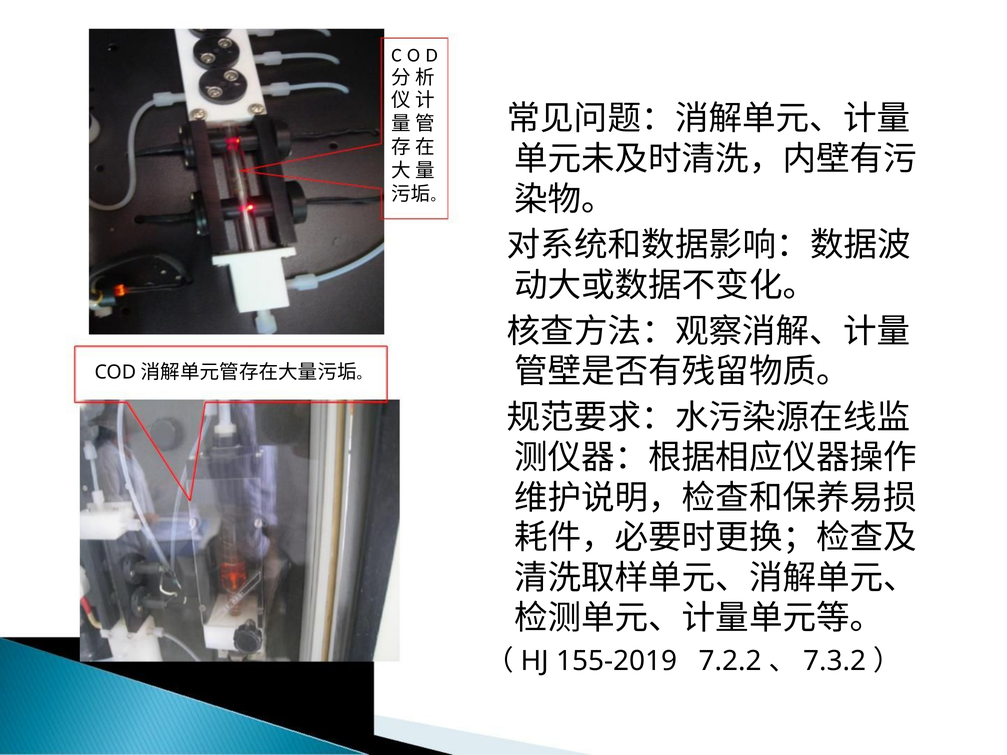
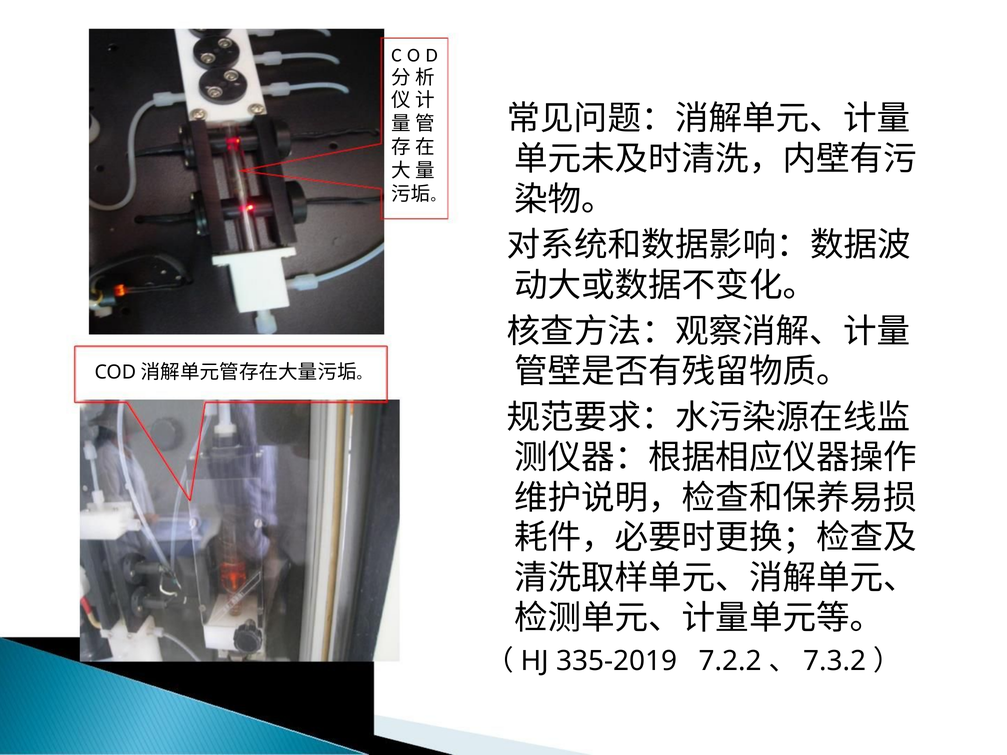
155-2019: 155-2019 -> 335-2019
